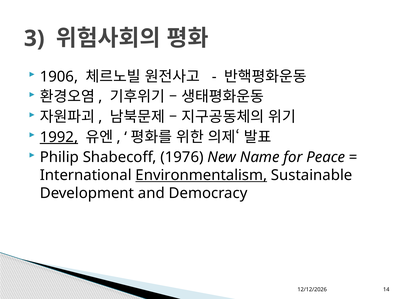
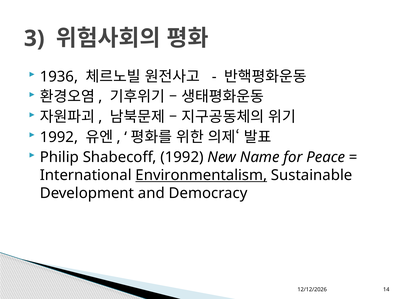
1906: 1906 -> 1936
1992 at (59, 137) underline: present -> none
Shabecoff 1976: 1976 -> 1992
